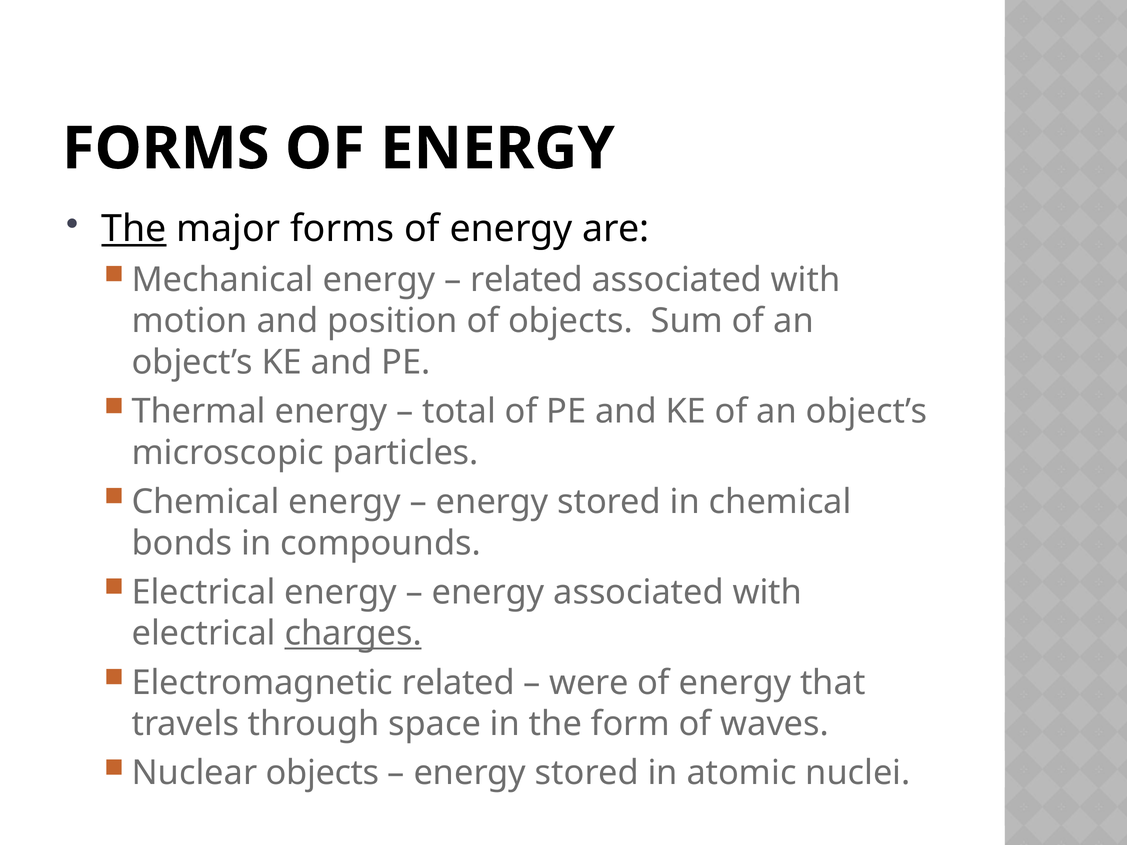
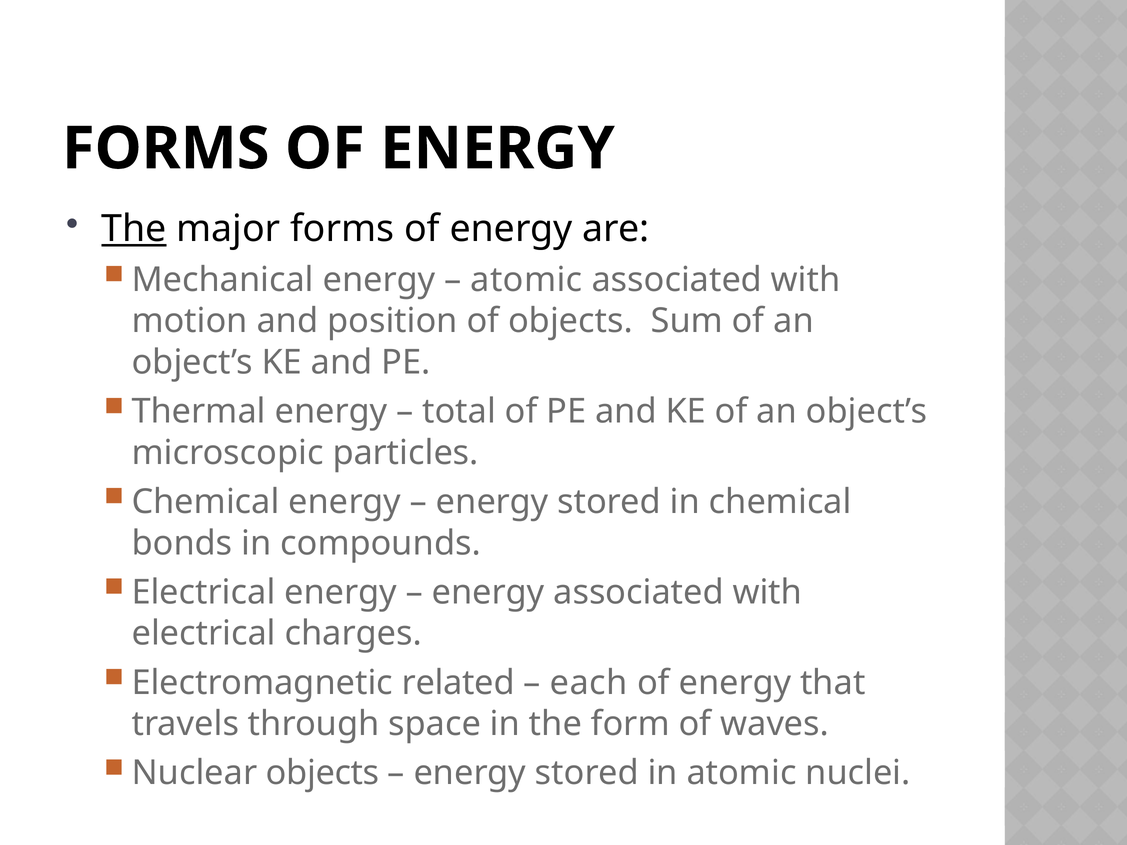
related at (527, 280): related -> atomic
charges underline: present -> none
were: were -> each
